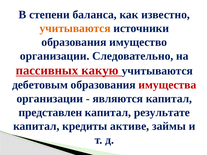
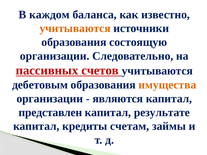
степени: степени -> каждом
имущество: имущество -> состоящую
какую: какую -> счетов
имущества colour: red -> orange
активе: активе -> счетам
